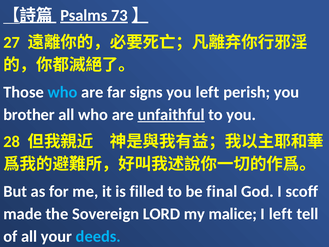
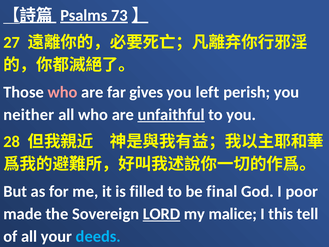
who at (63, 92) colour: light blue -> pink
signs: signs -> gives
brother: brother -> neither
scoff: scoff -> poor
LORD underline: none -> present
I left: left -> this
